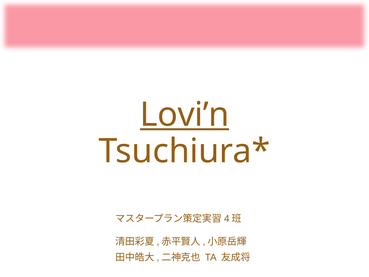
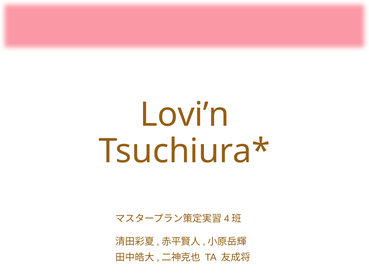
Lovi’n underline: present -> none
